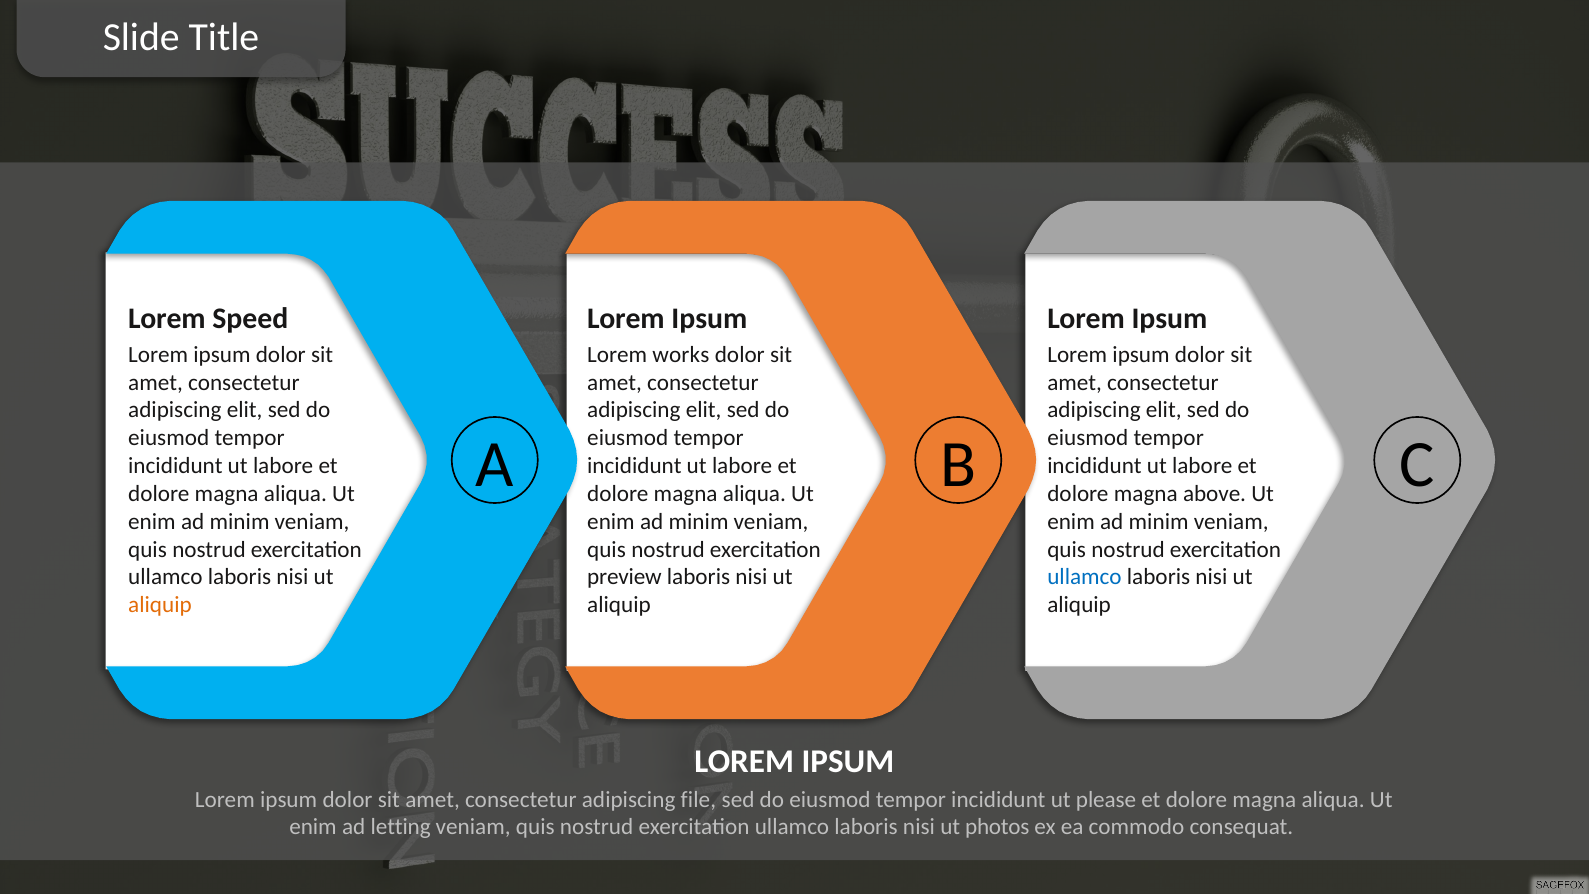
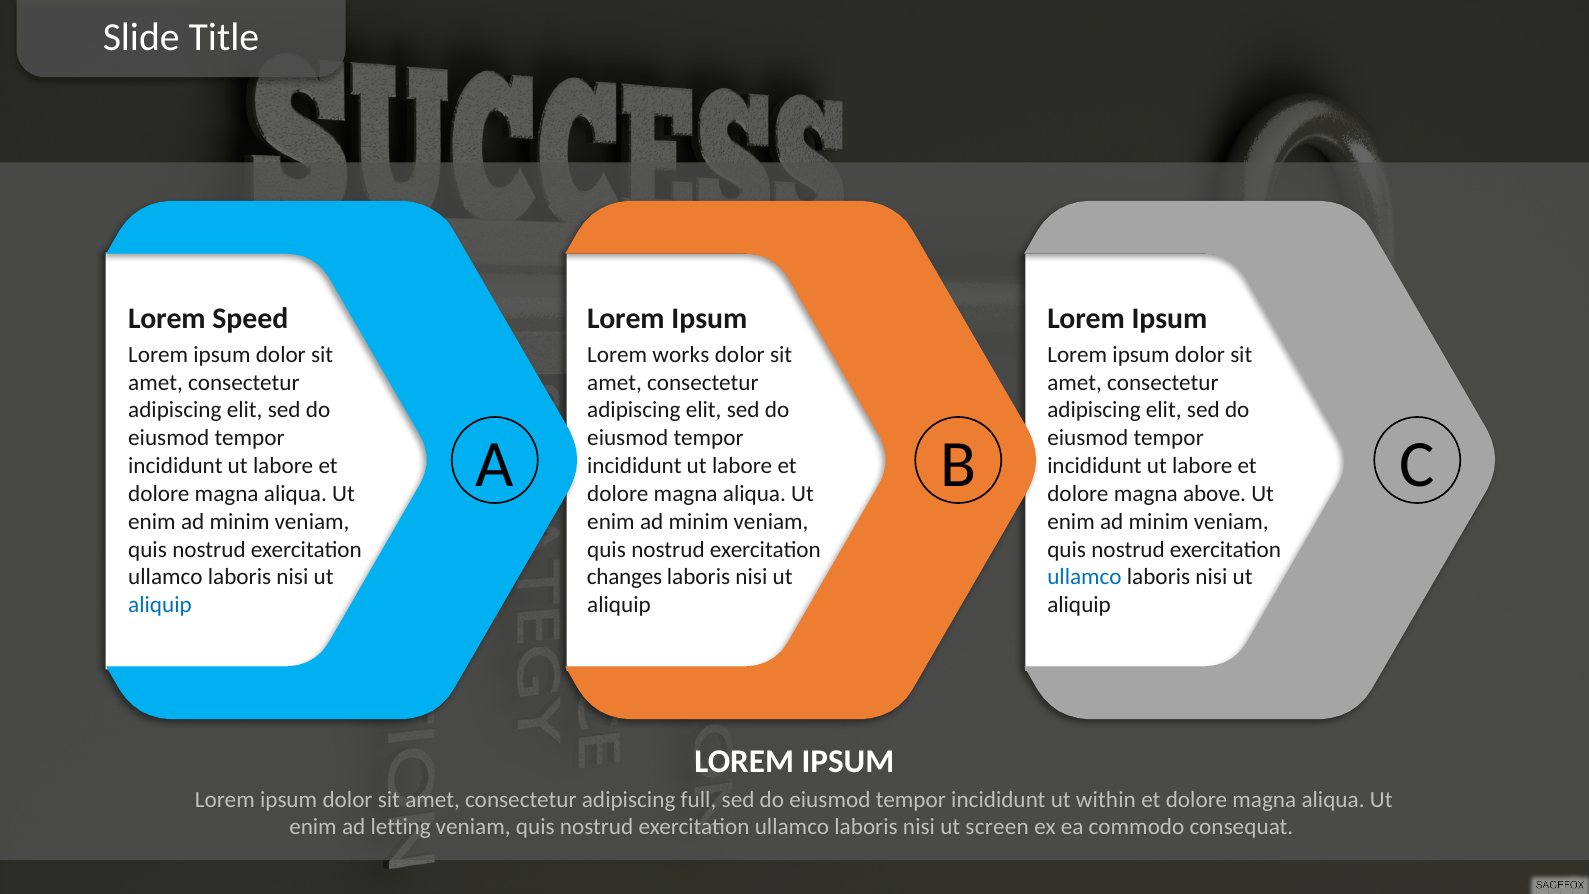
preview: preview -> changes
aliquip at (160, 605) colour: orange -> blue
file: file -> full
please: please -> within
photos: photos -> screen
